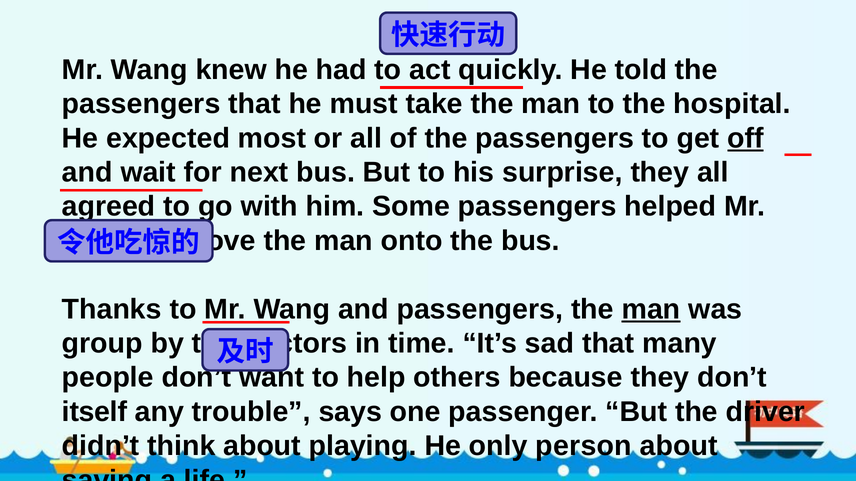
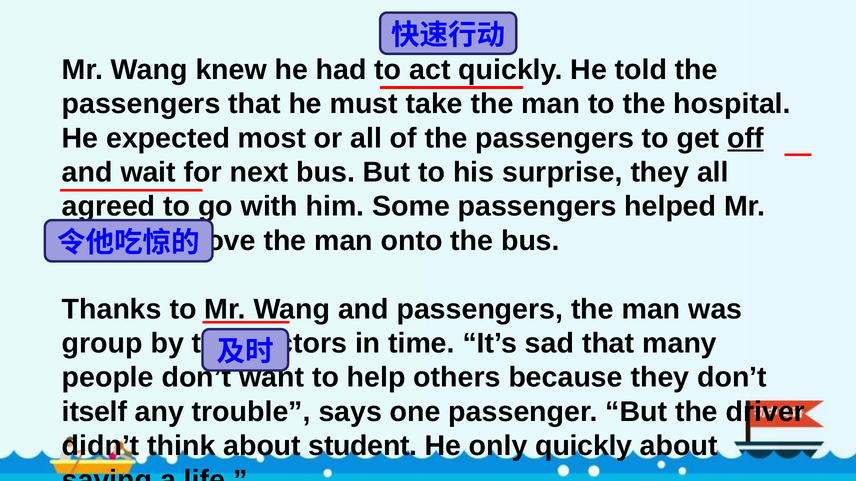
man at (651, 309) underline: present -> none
playing: playing -> student
only person: person -> quickly
